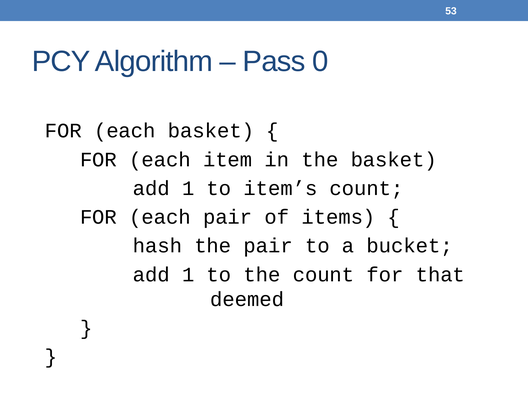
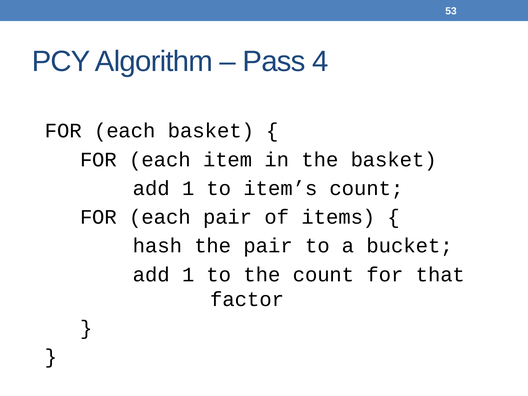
0: 0 -> 4
deemed: deemed -> factor
